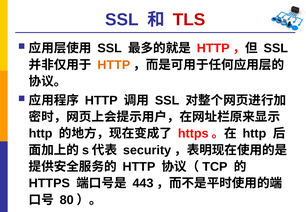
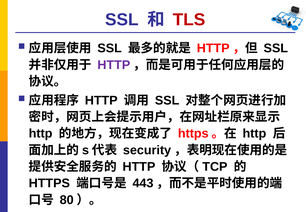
HTTP at (114, 65) colour: orange -> purple
